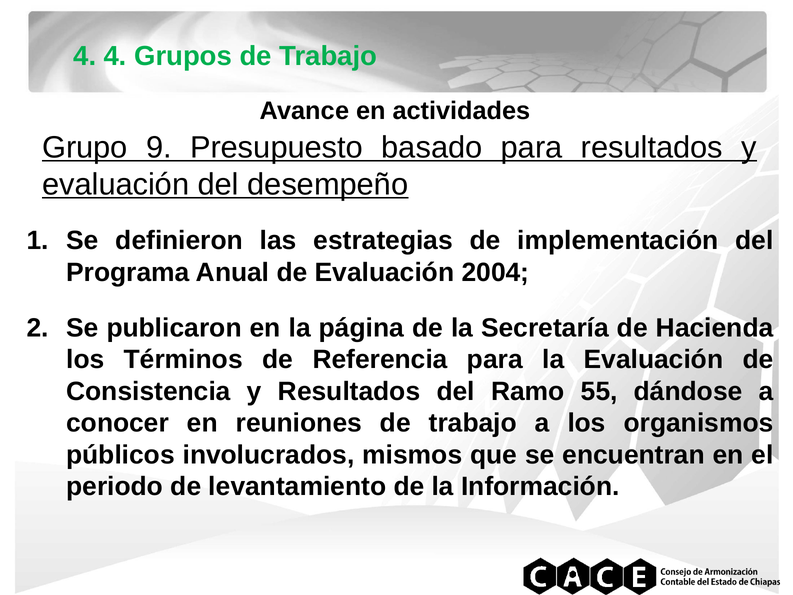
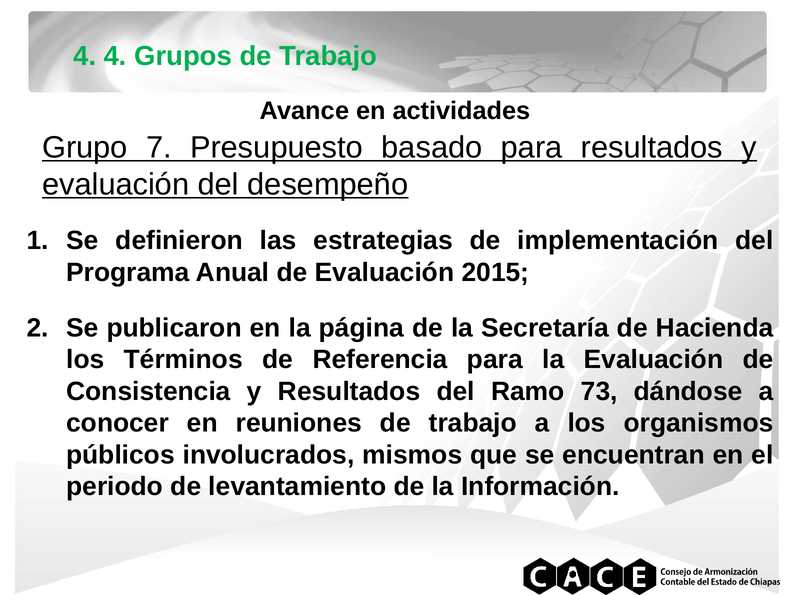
9: 9 -> 7
2004: 2004 -> 2015
55: 55 -> 73
